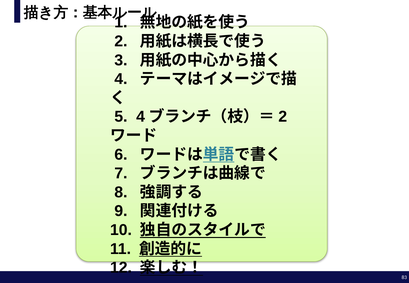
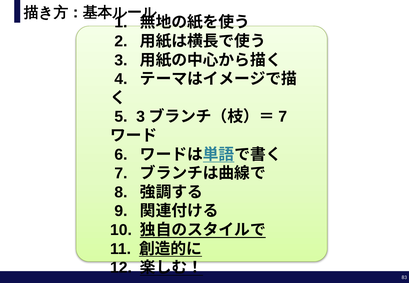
5 4: 4 -> 3
2 at (283, 117): 2 -> 7
